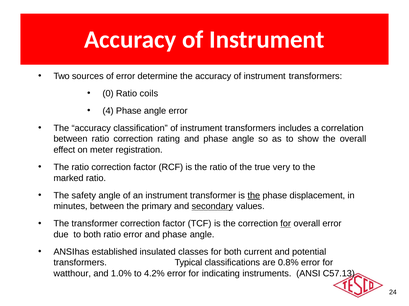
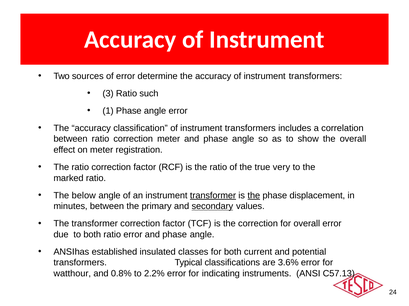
0: 0 -> 3
coils: coils -> such
4: 4 -> 1
correction rating: rating -> meter
safety: safety -> below
transformer at (213, 196) underline: none -> present
for at (286, 224) underline: present -> none
0.8%: 0.8% -> 3.6%
1.0%: 1.0% -> 0.8%
4.2%: 4.2% -> 2.2%
